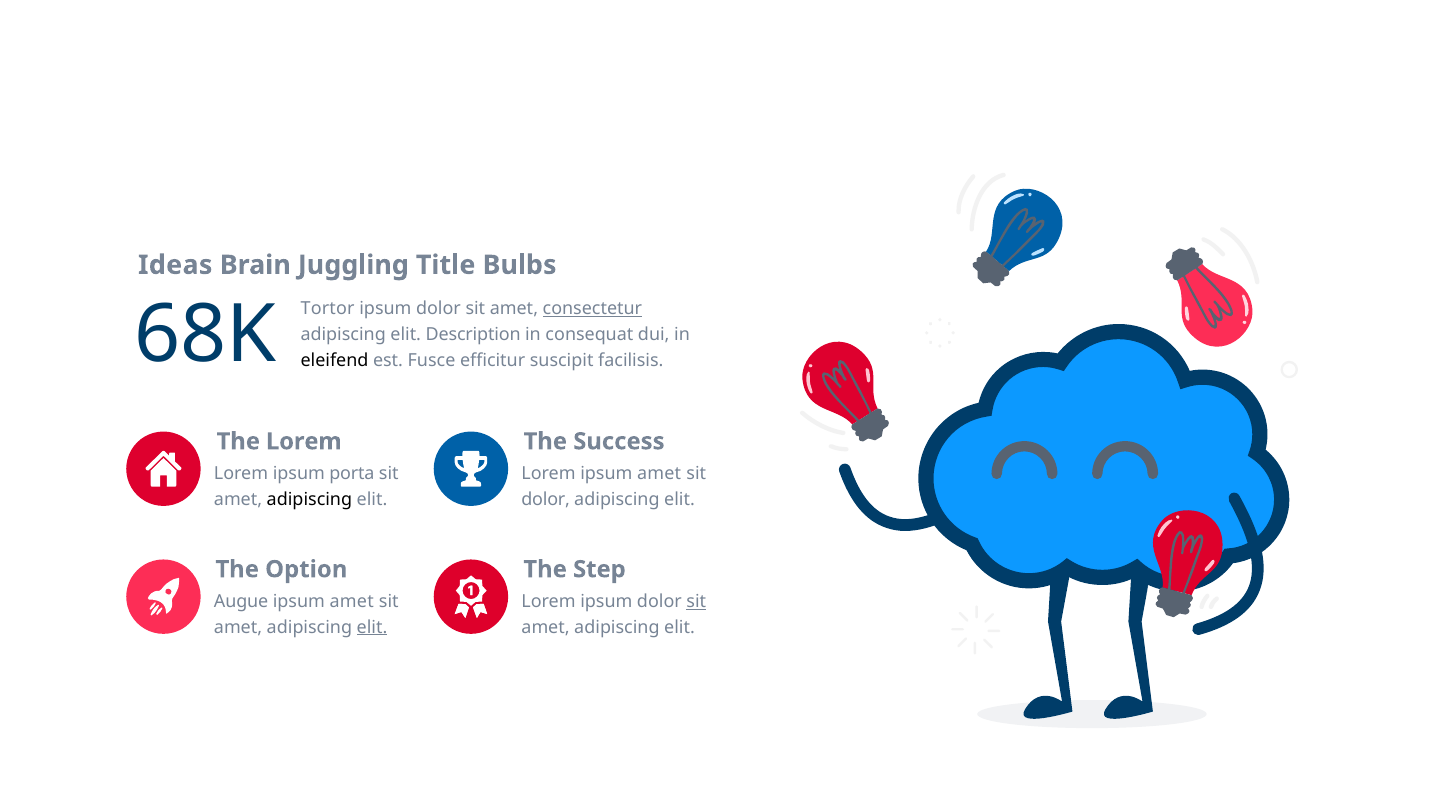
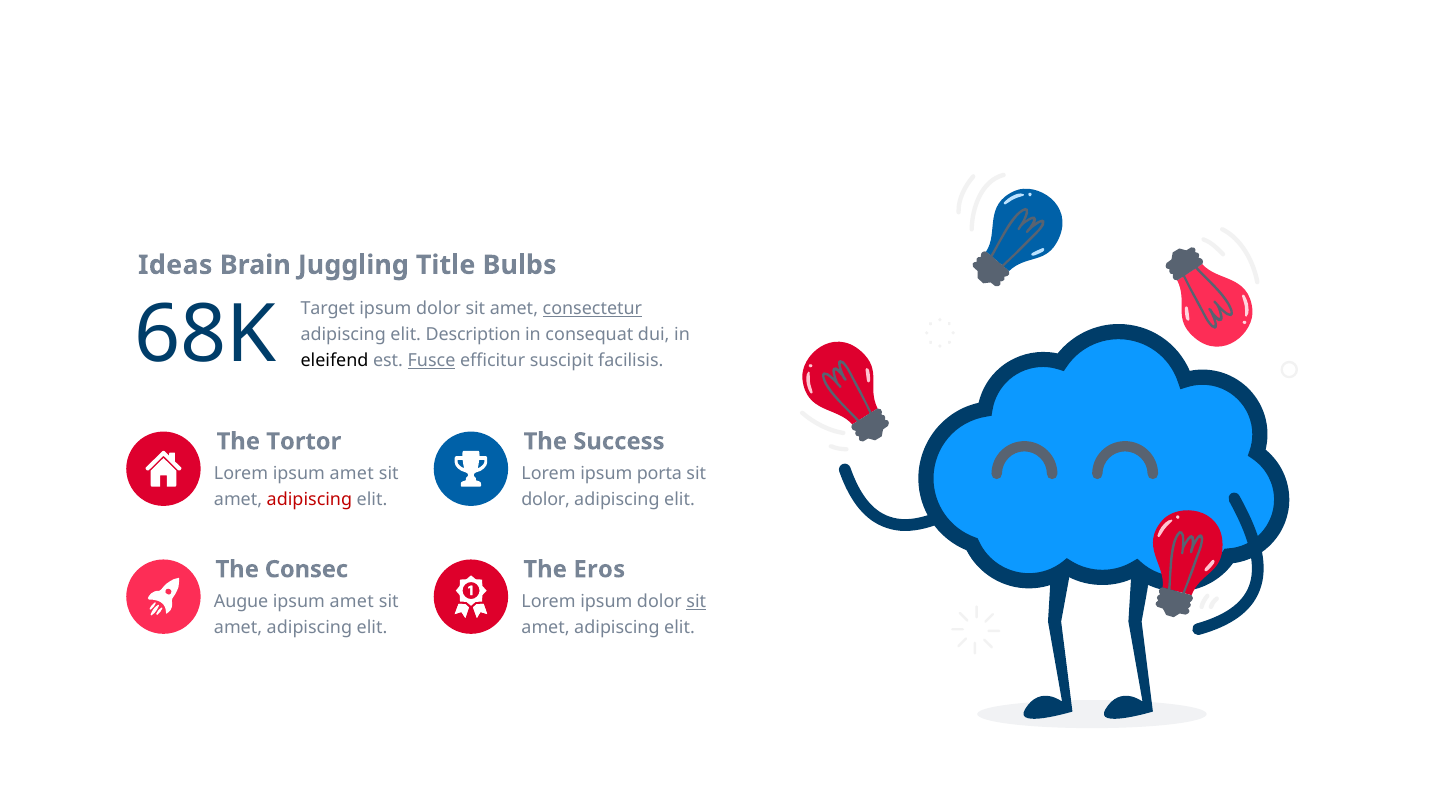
Tortor: Tortor -> Target
Fusce underline: none -> present
The Lorem: Lorem -> Tortor
Lorem ipsum porta: porta -> amet
Lorem ipsum amet: amet -> porta
adipiscing at (309, 500) colour: black -> red
Option: Option -> Consec
Step: Step -> Eros
elit at (372, 627) underline: present -> none
